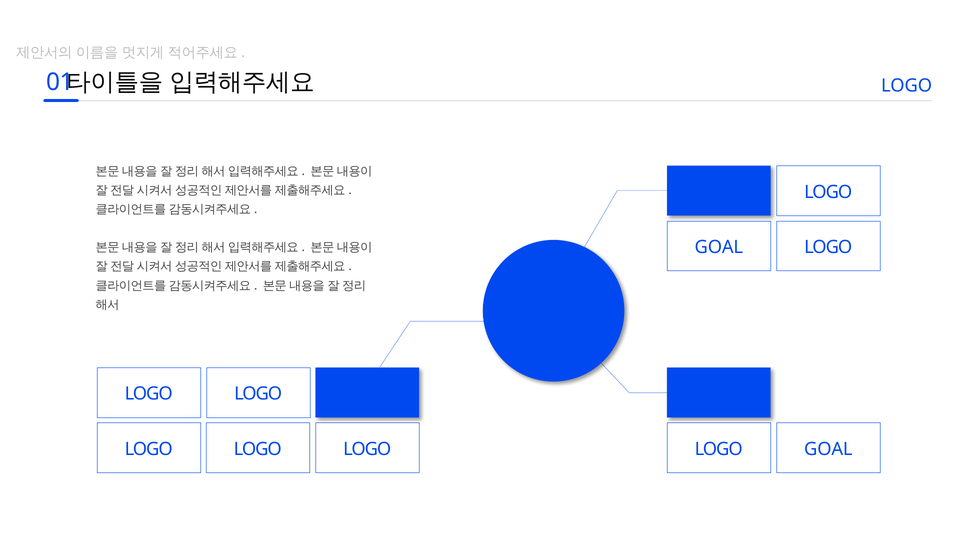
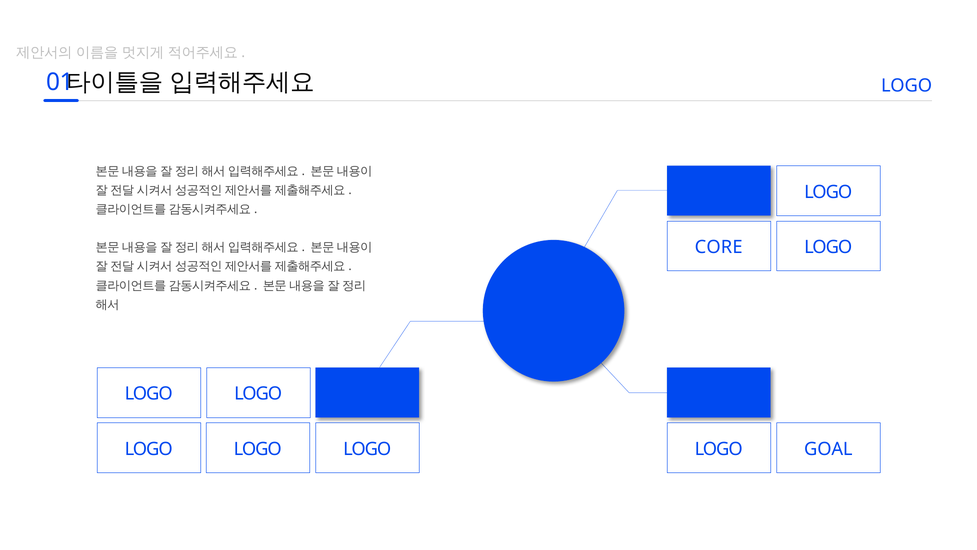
GOAL at (719, 247): GOAL -> CORE
